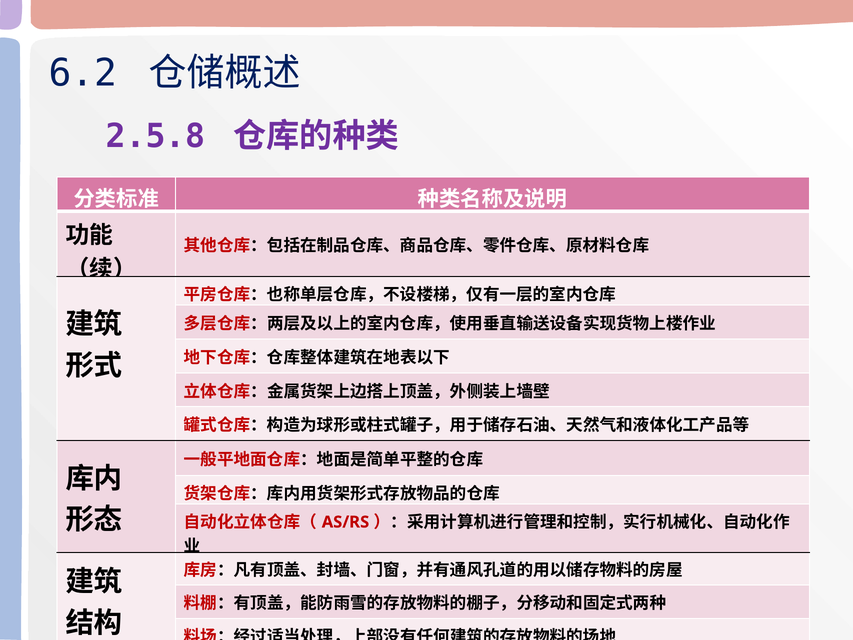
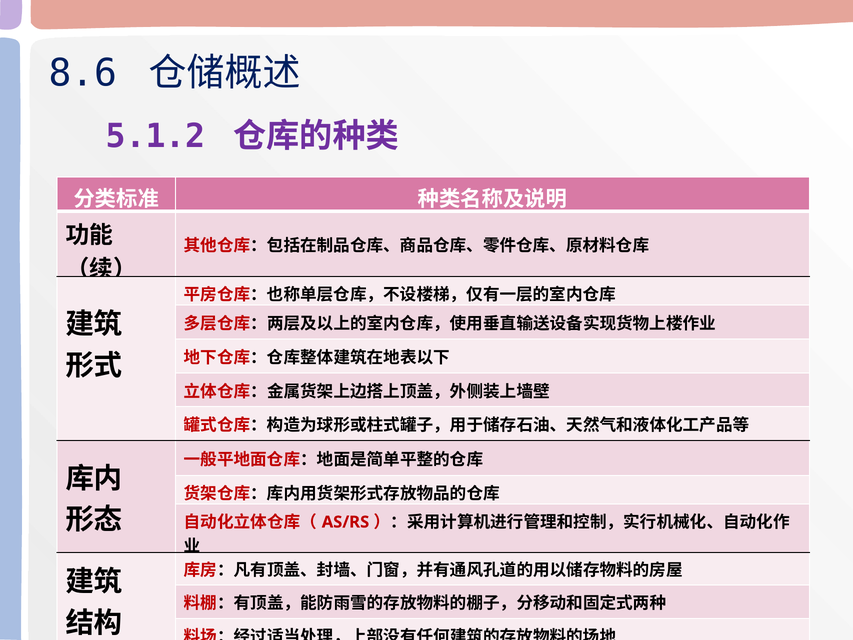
6.2: 6.2 -> 8.6
2.5.8: 2.5.8 -> 5.1.2
